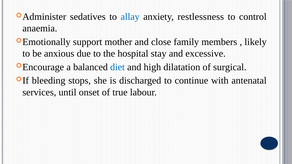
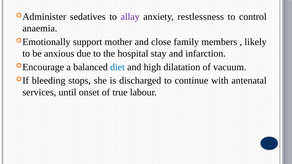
allay colour: blue -> purple
excessive: excessive -> infarction
surgical: surgical -> vacuum
